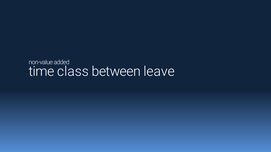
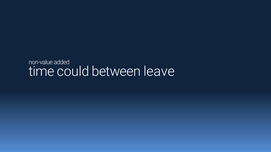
class: class -> could
